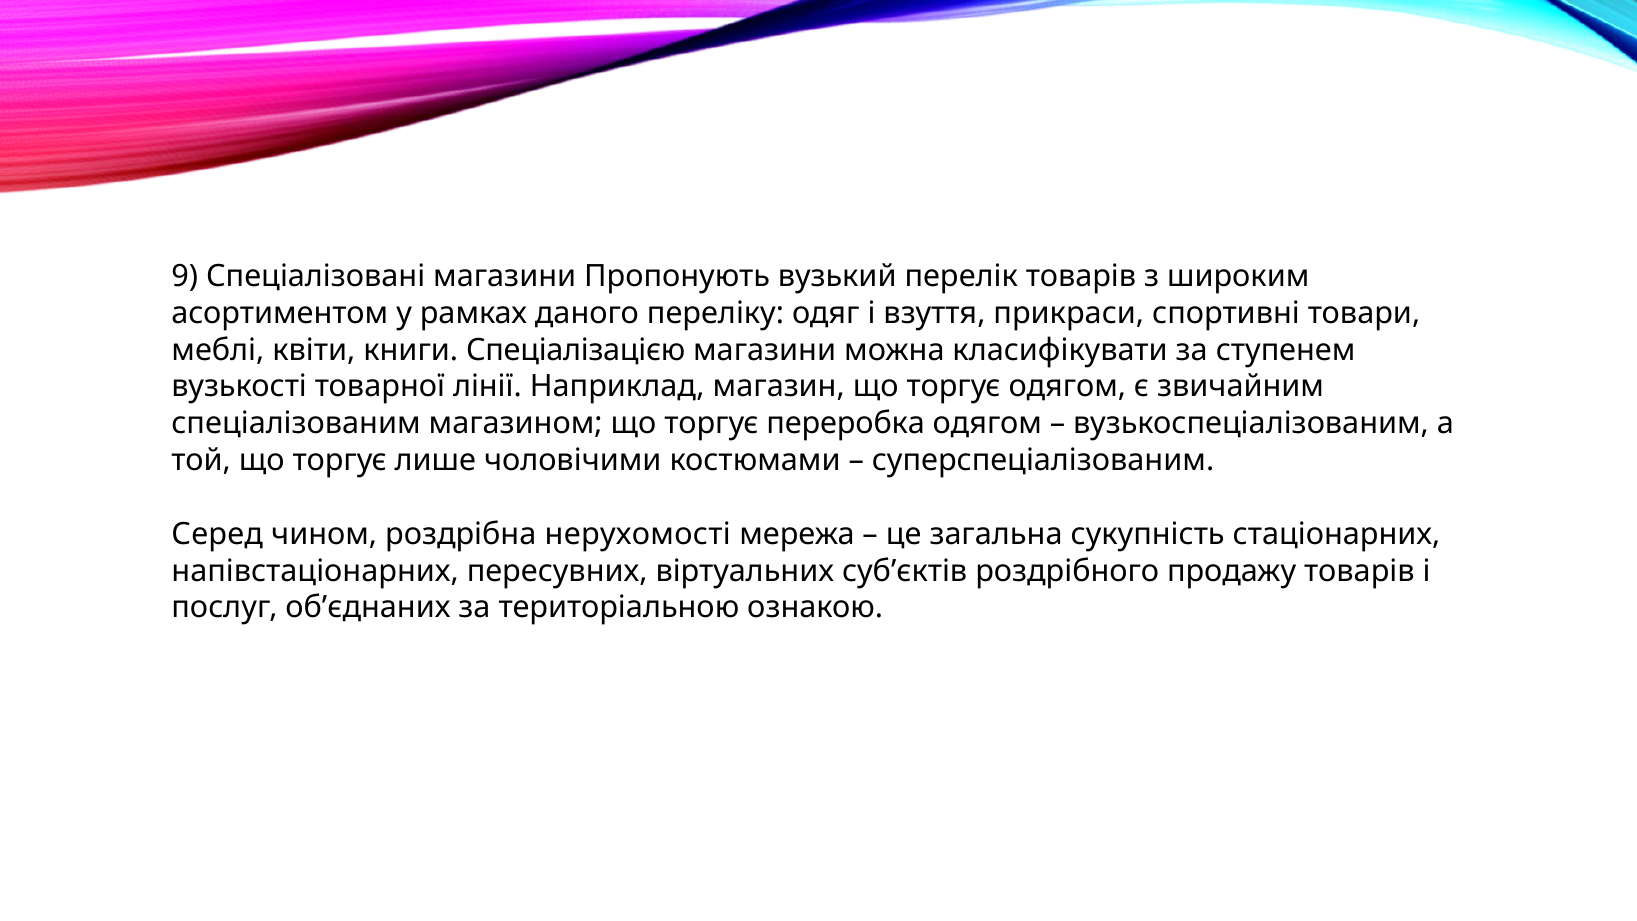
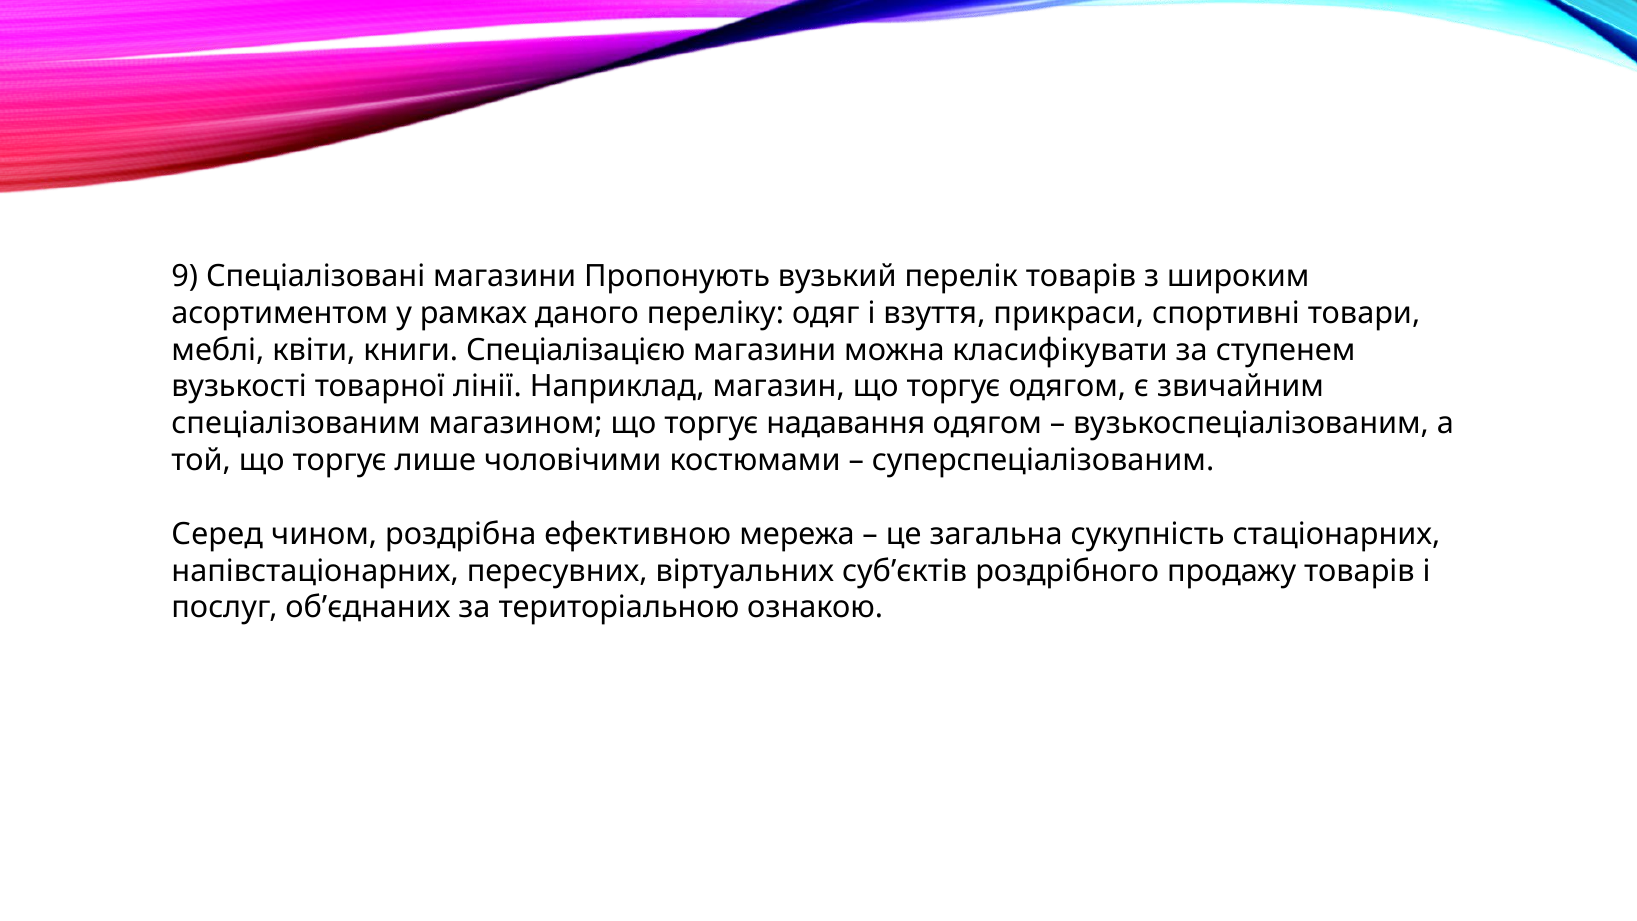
переробка: переробка -> надавання
нерухомості: нерухомості -> ефективною
